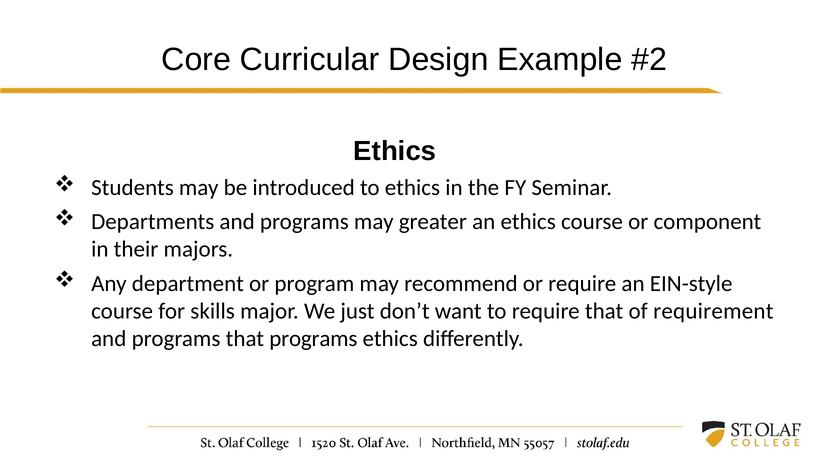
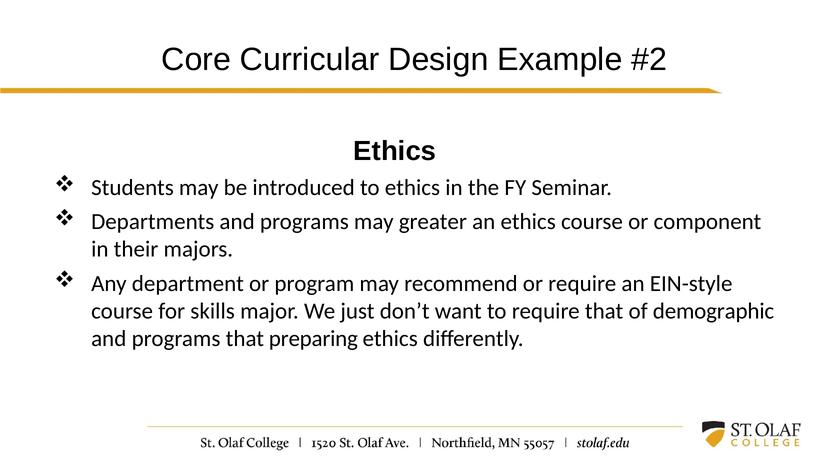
requirement: requirement -> demographic
that programs: programs -> preparing
